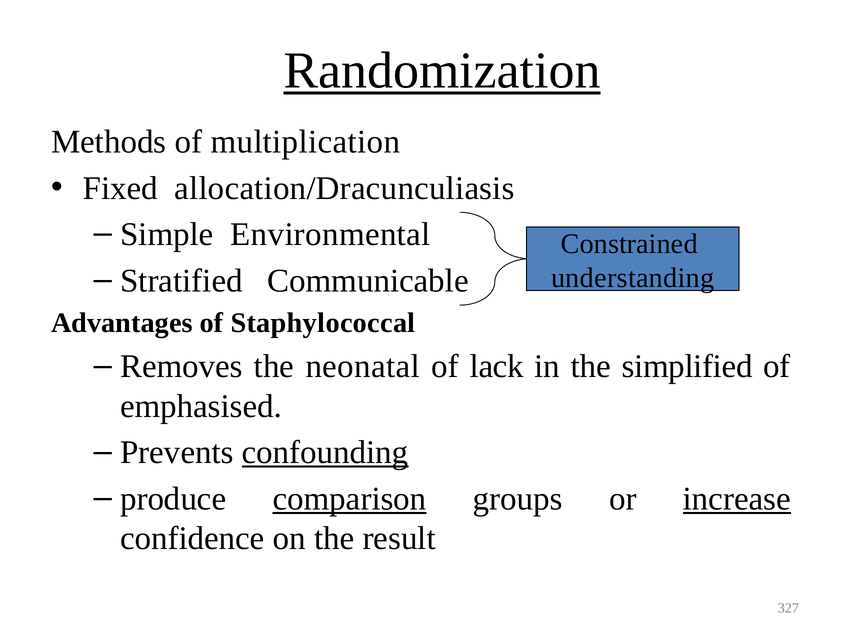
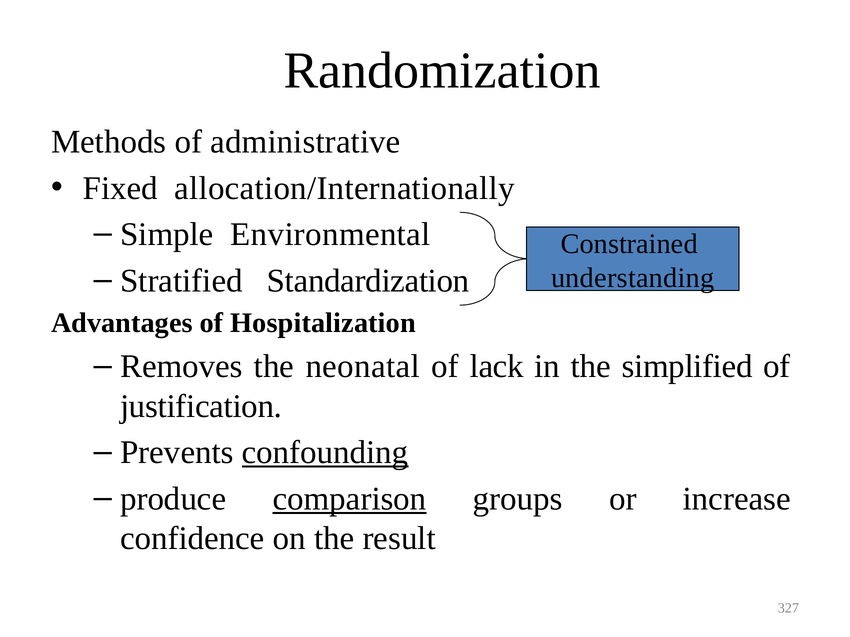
Randomization underline: present -> none
multiplication: multiplication -> administrative
allocation/Dracunculiasis: allocation/Dracunculiasis -> allocation/Internationally
Communicable: Communicable -> Standardization
Staphylococcal: Staphylococcal -> Hospitalization
emphasised: emphasised -> justification
increase underline: present -> none
